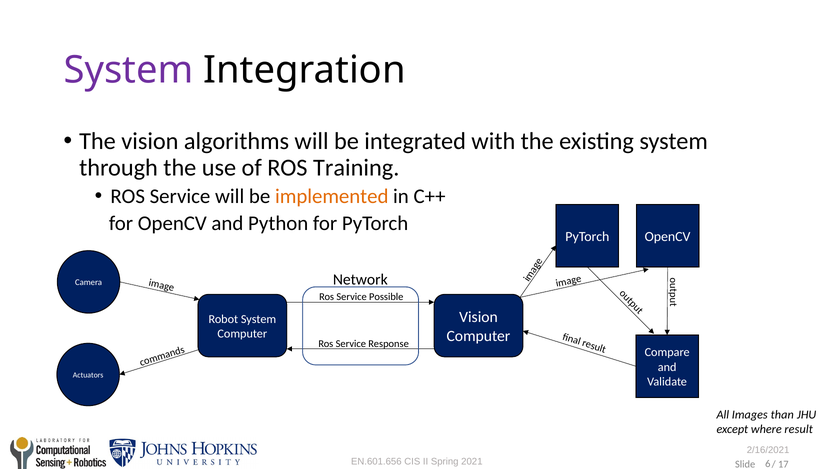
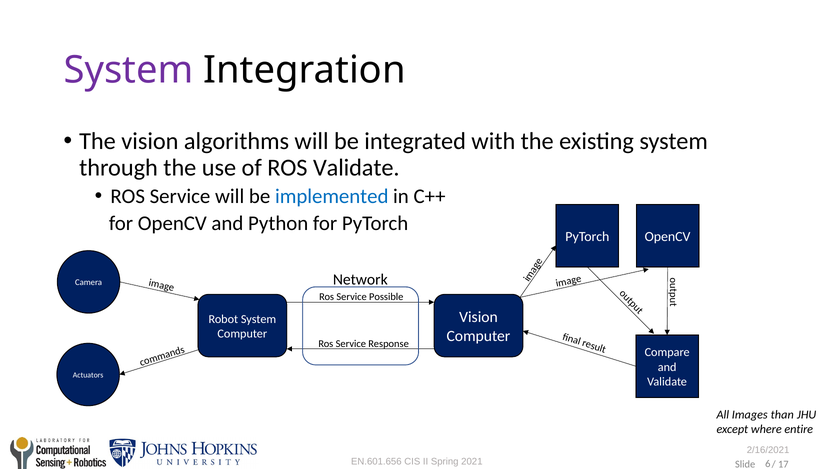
ROS Training: Training -> Validate
implemented colour: orange -> blue
where result: result -> entire
